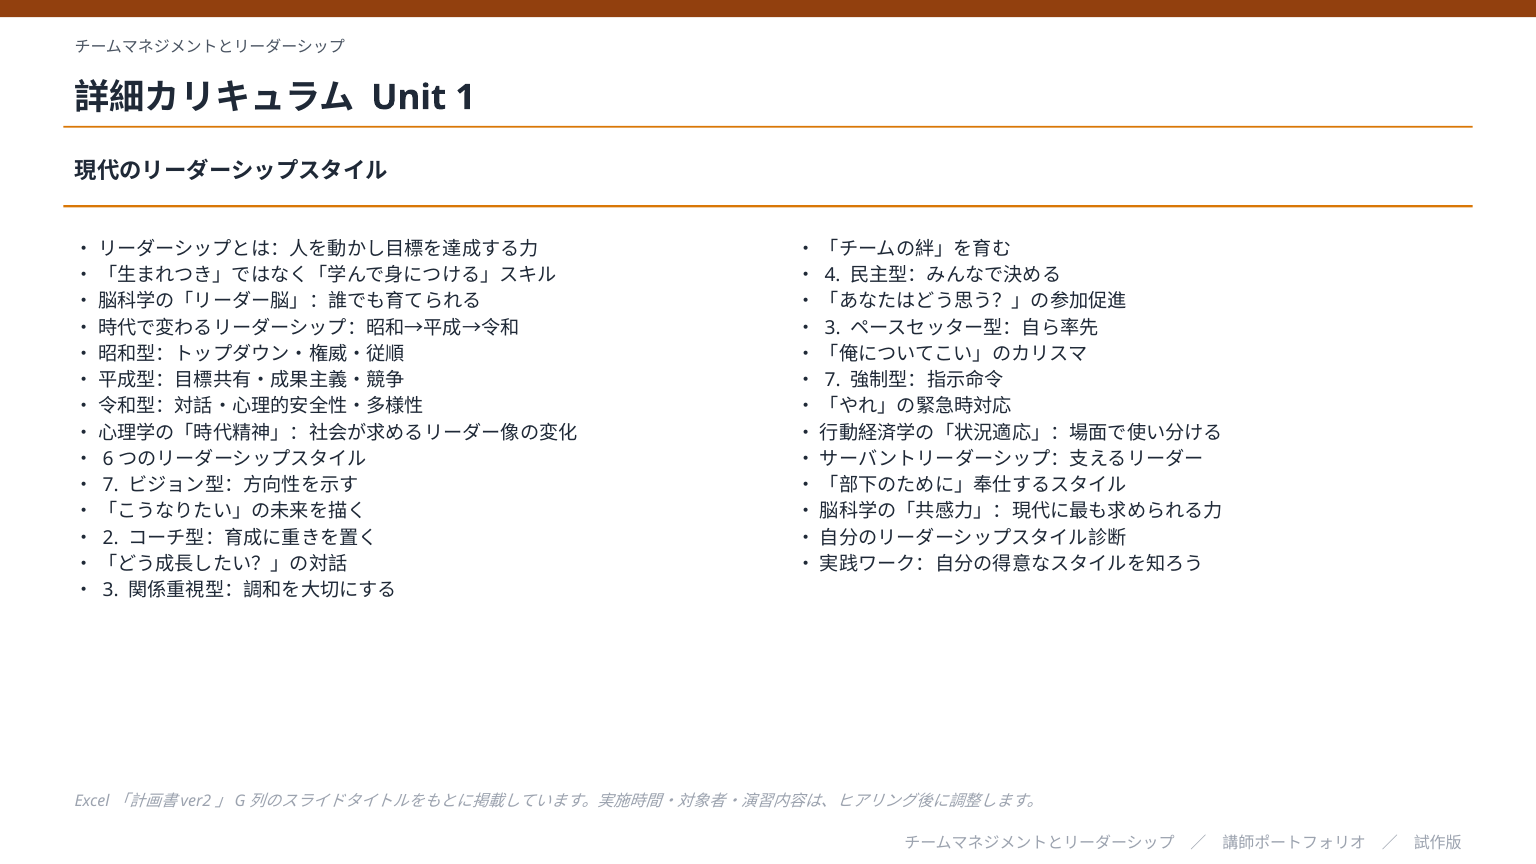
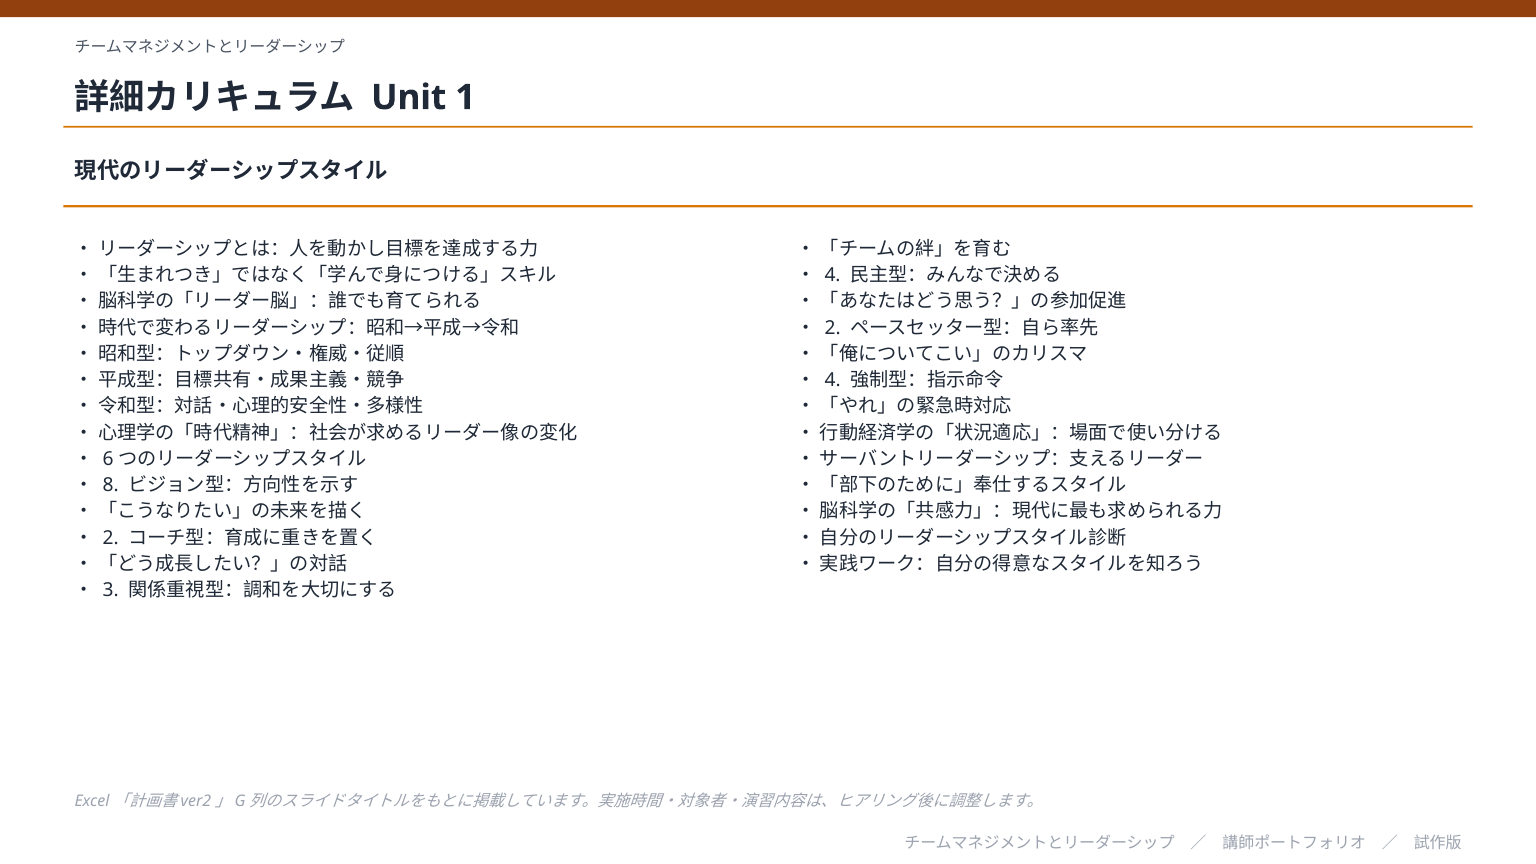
3 at (833, 328): 3 -> 2
7 at (833, 380): 7 -> 4
7 at (111, 485): 7 -> 8
